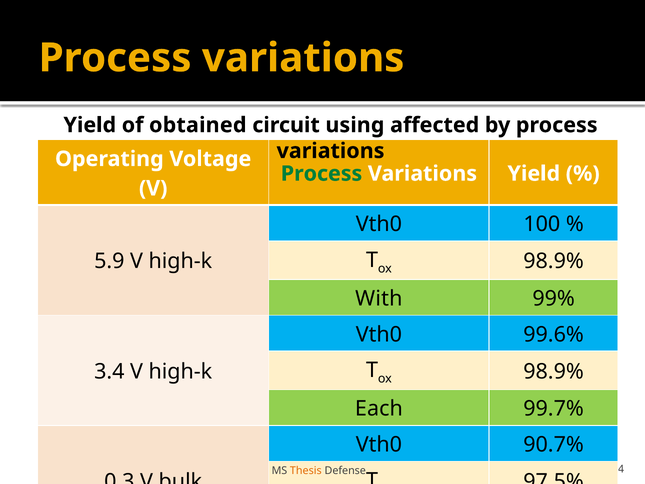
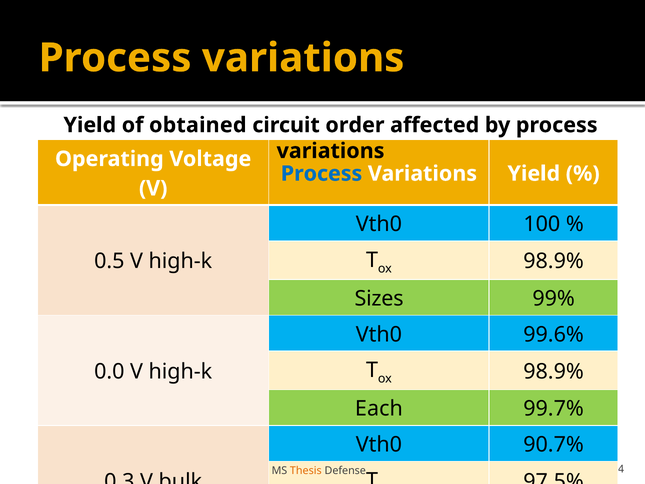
using: using -> order
Process at (322, 174) colour: green -> blue
5.9: 5.9 -> 0.5
With: With -> Sizes
3.4: 3.4 -> 0.0
